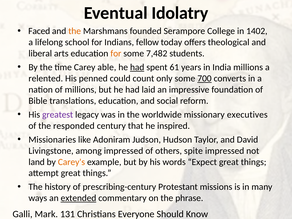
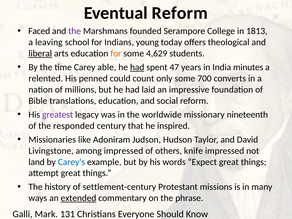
Eventual Idolatry: Idolatry -> Reform
the at (75, 31) colour: orange -> purple
1402: 1402 -> 1813
lifelong: lifelong -> leaving
fellow: fellow -> young
liberal underline: none -> present
7,482: 7,482 -> 4,629
61: 61 -> 47
India millions: millions -> minutes
700 underline: present -> none
executives: executives -> nineteenth
spite: spite -> knife
Carey's colour: orange -> blue
prescribing-century: prescribing-century -> settlement-century
